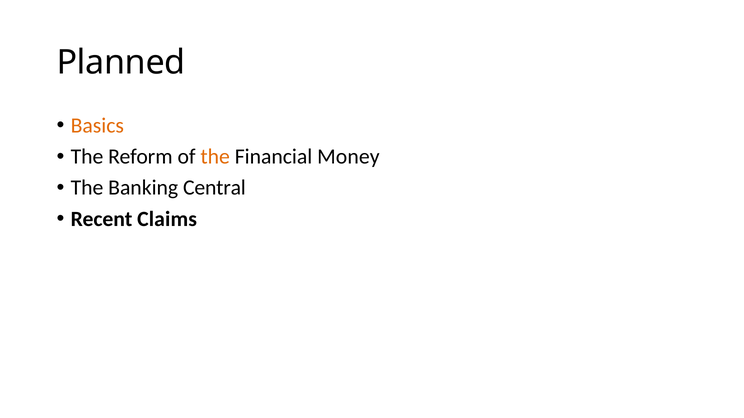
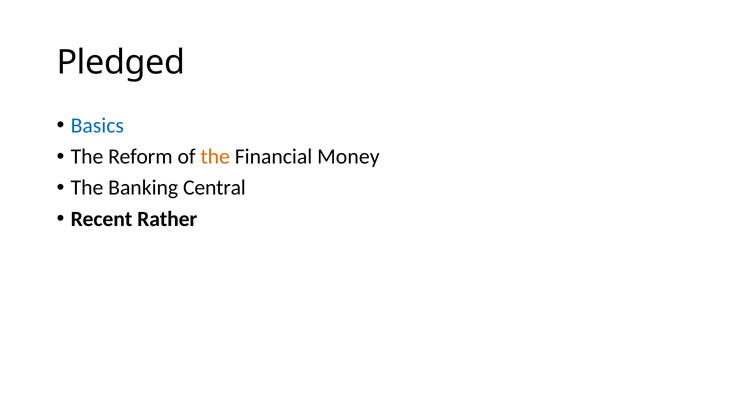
Planned: Planned -> Pledged
Basics colour: orange -> blue
Claims: Claims -> Rather
